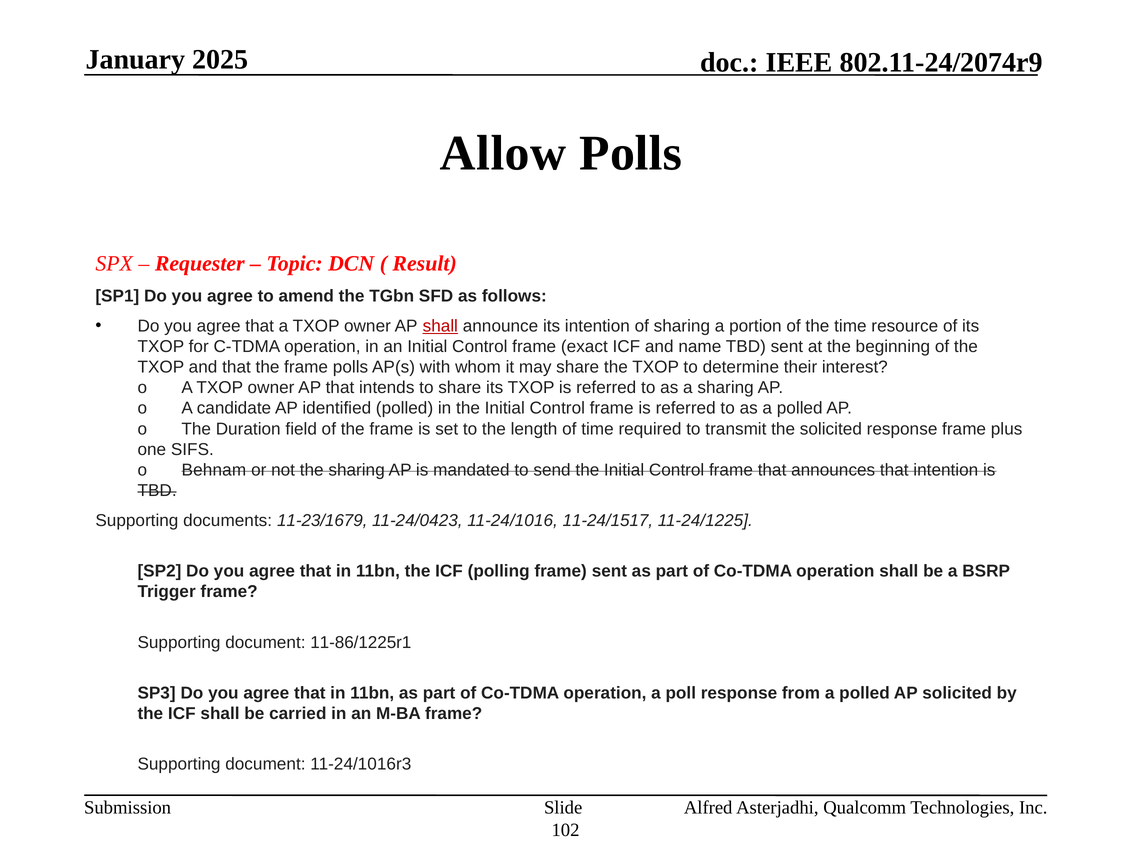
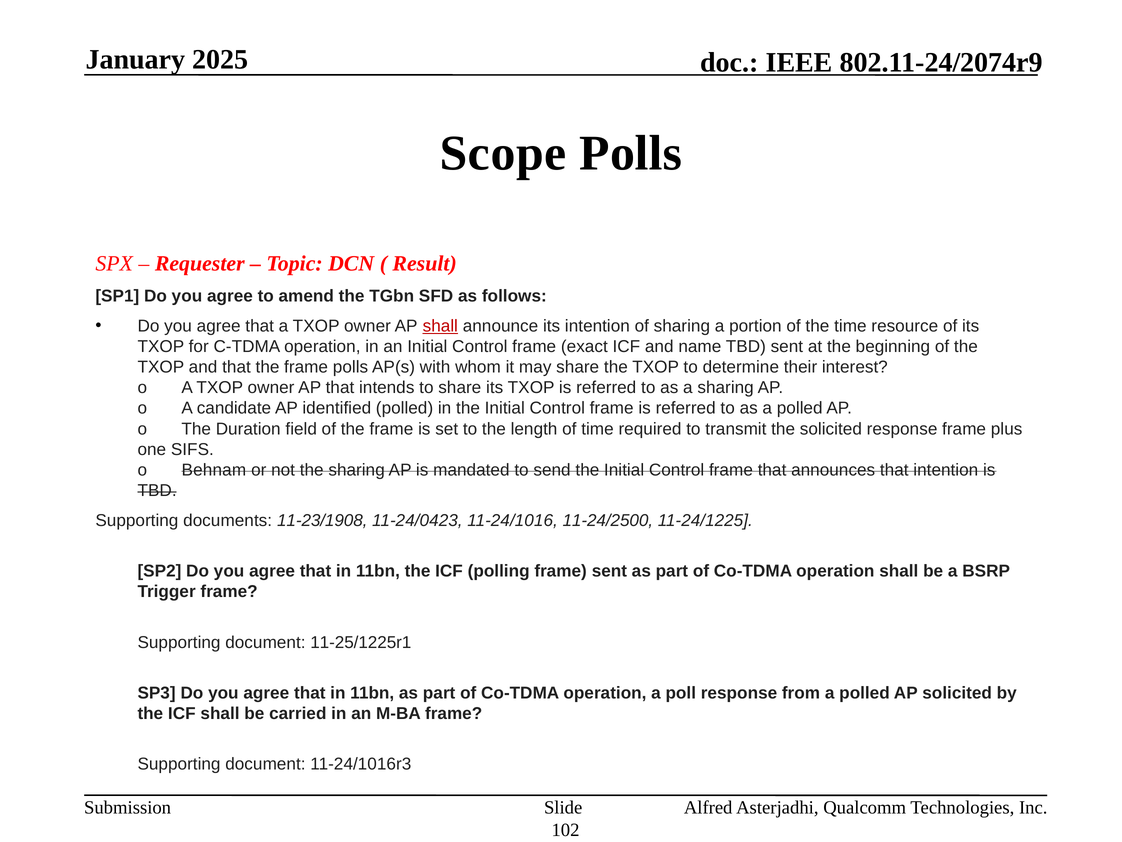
Allow: Allow -> Scope
11-23/1679: 11-23/1679 -> 11-23/1908
11-24/1517: 11-24/1517 -> 11-24/2500
11-86/1225r1: 11-86/1225r1 -> 11-25/1225r1
